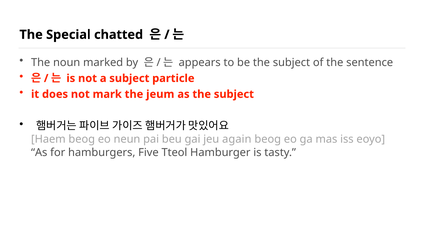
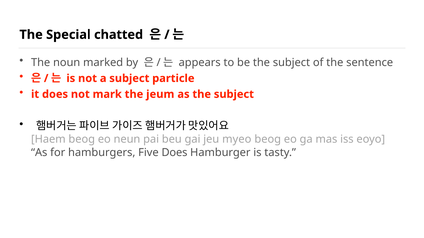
again: again -> myeo
Five Tteol: Tteol -> Does
